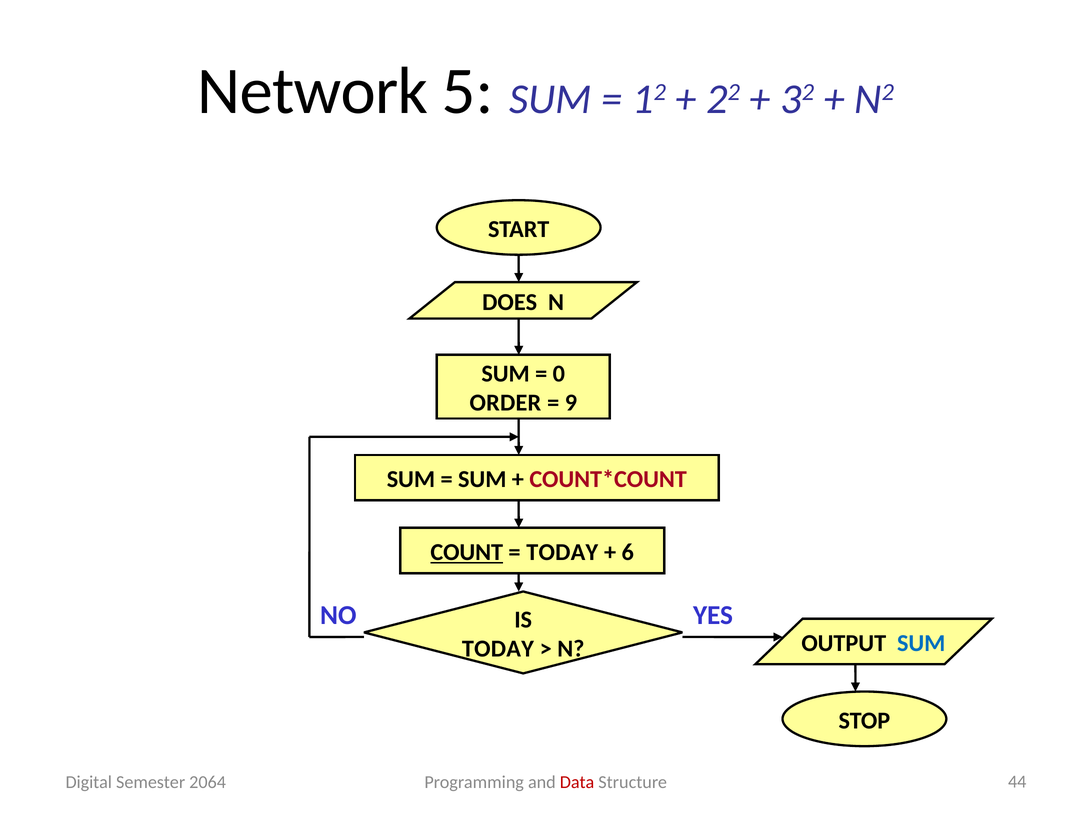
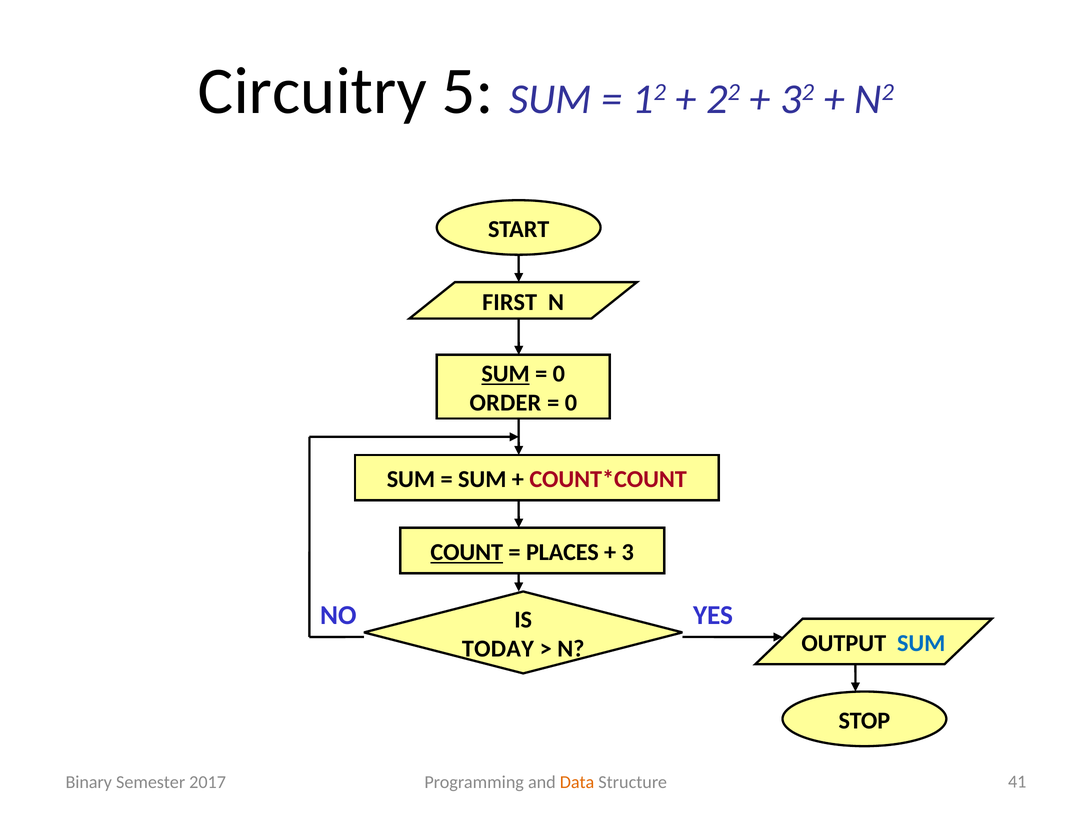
Network: Network -> Circuitry
DOES: DOES -> FIRST
SUM at (506, 374) underline: none -> present
9 at (571, 403): 9 -> 0
TODAY at (562, 552): TODAY -> PLACES
6: 6 -> 3
Digital: Digital -> Binary
2064: 2064 -> 2017
Data colour: red -> orange
44: 44 -> 41
